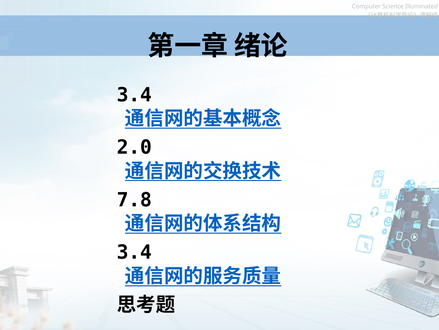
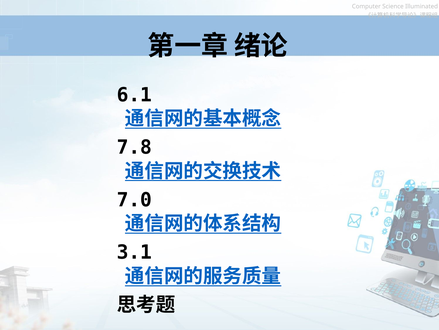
3.4 at (134, 95): 3.4 -> 6.1
2.0: 2.0 -> 7.8
7.8: 7.8 -> 7.0
3.4 at (134, 252): 3.4 -> 3.1
